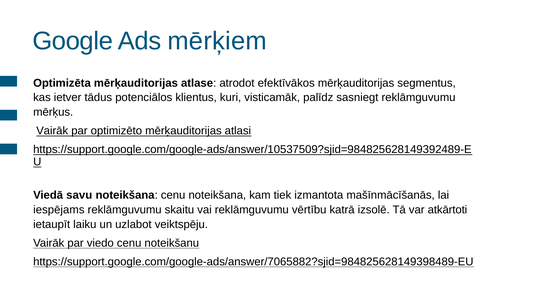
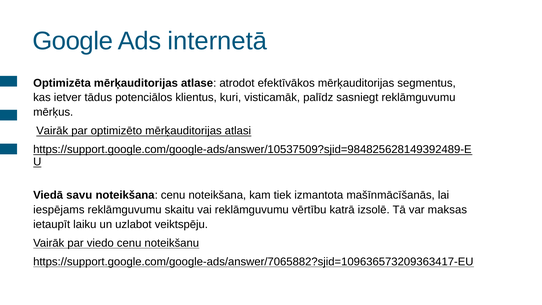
mērķiem: mērķiem -> internetā
atkārtoti: atkārtoti -> maksas
https://support.google.com/google-ads/answer/7065882?sjid=984825628149398489-EU: https://support.google.com/google-ads/answer/7065882?sjid=984825628149398489-EU -> https://support.google.com/google-ads/answer/7065882?sjid=109636573209363417-EU
